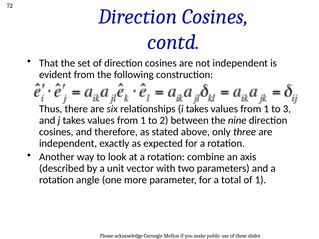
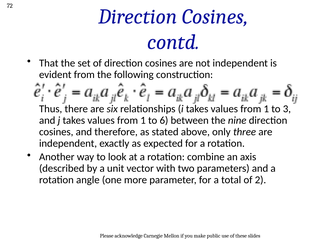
2: 2 -> 6
of 1: 1 -> 2
